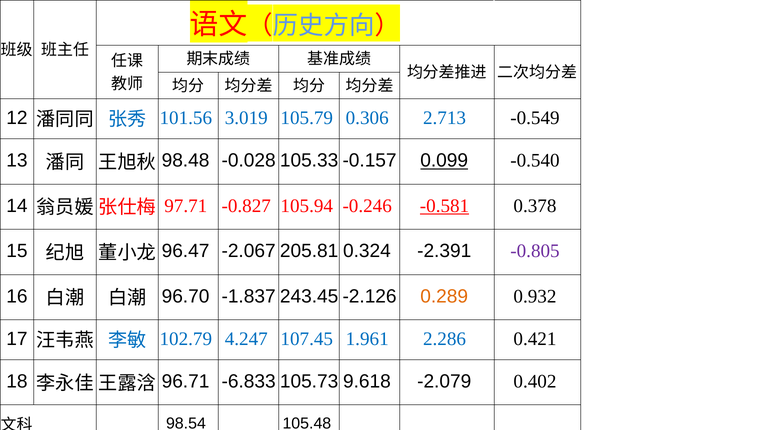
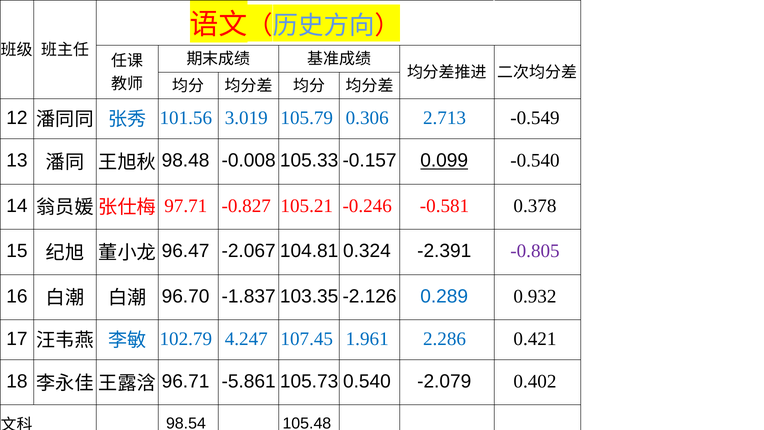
-0.028: -0.028 -> -0.008
105.94: 105.94 -> 105.21
-0.581 underline: present -> none
205.81: 205.81 -> 104.81
243.45: 243.45 -> 103.35
0.289 colour: orange -> blue
-6.833: -6.833 -> -5.861
9.618: 9.618 -> 0.540
